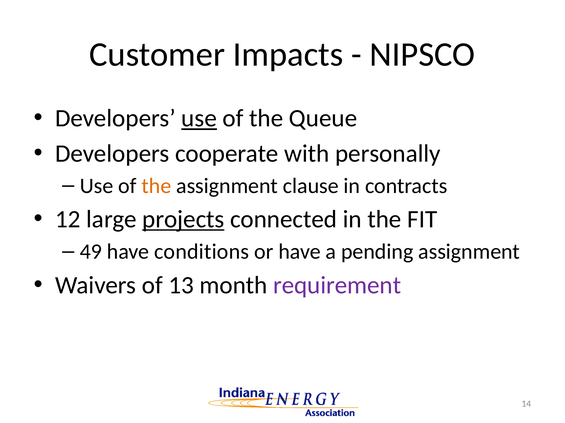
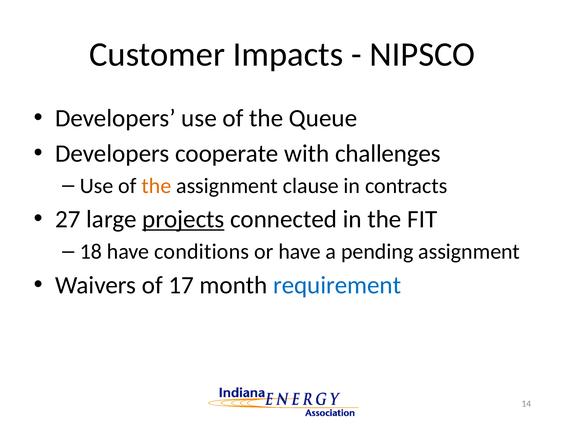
use at (199, 119) underline: present -> none
personally: personally -> challenges
12: 12 -> 27
49: 49 -> 18
13: 13 -> 17
requirement colour: purple -> blue
